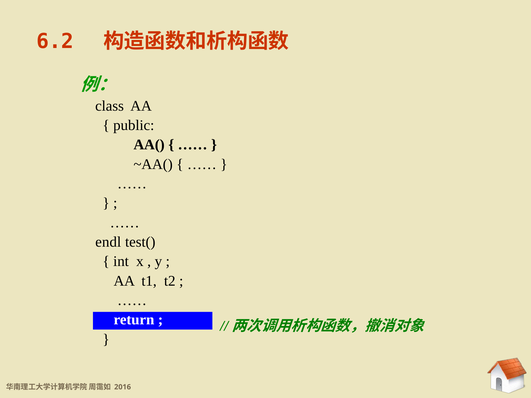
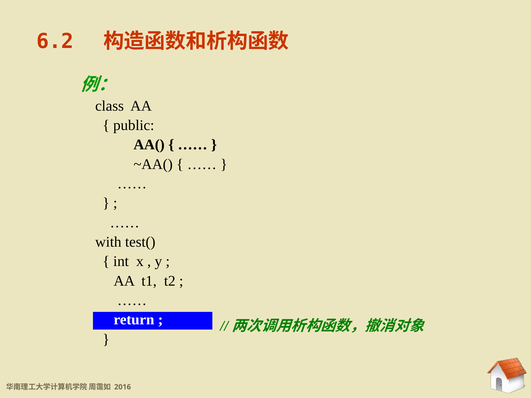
endl: endl -> with
